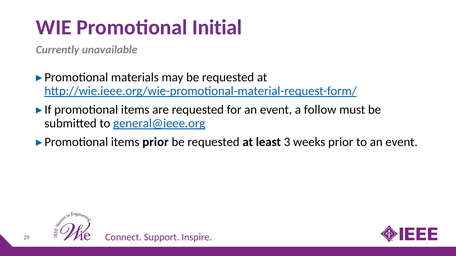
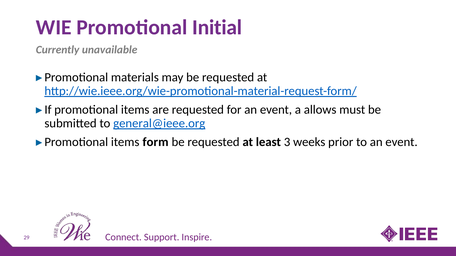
follow: follow -> allows
items prior: prior -> form
